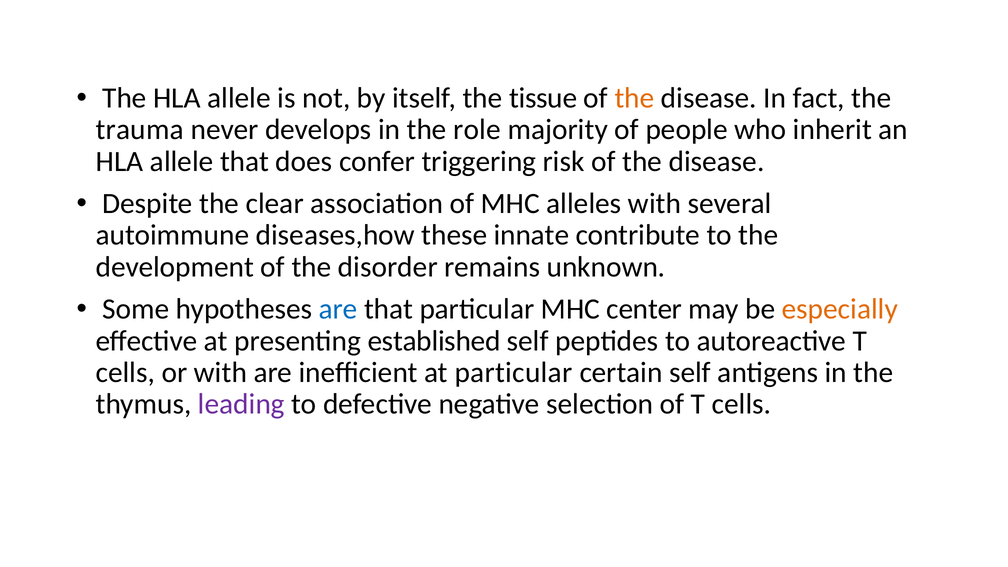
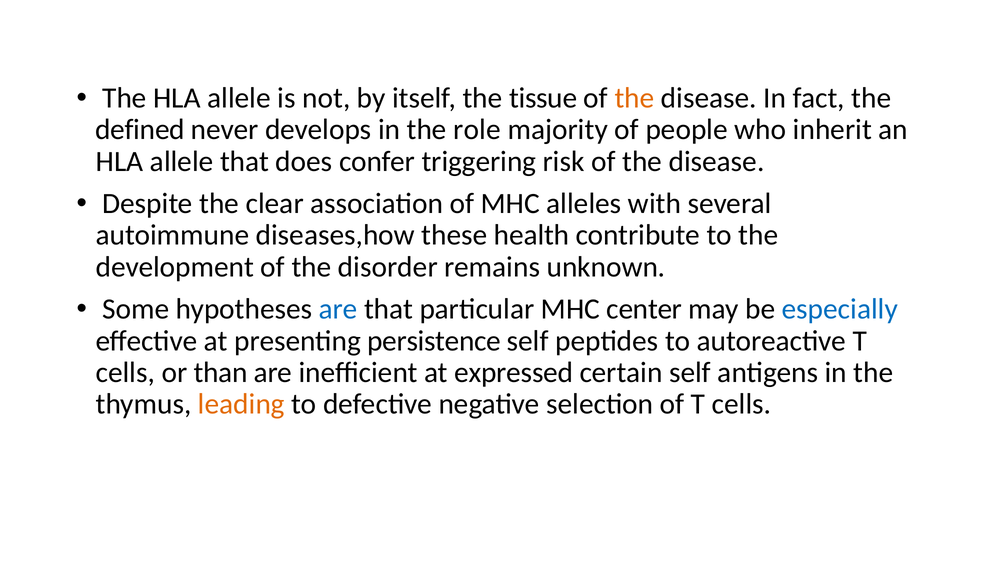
trauma: trauma -> defined
innate: innate -> health
especially colour: orange -> blue
established: established -> persistence
or with: with -> than
at particular: particular -> expressed
leading colour: purple -> orange
